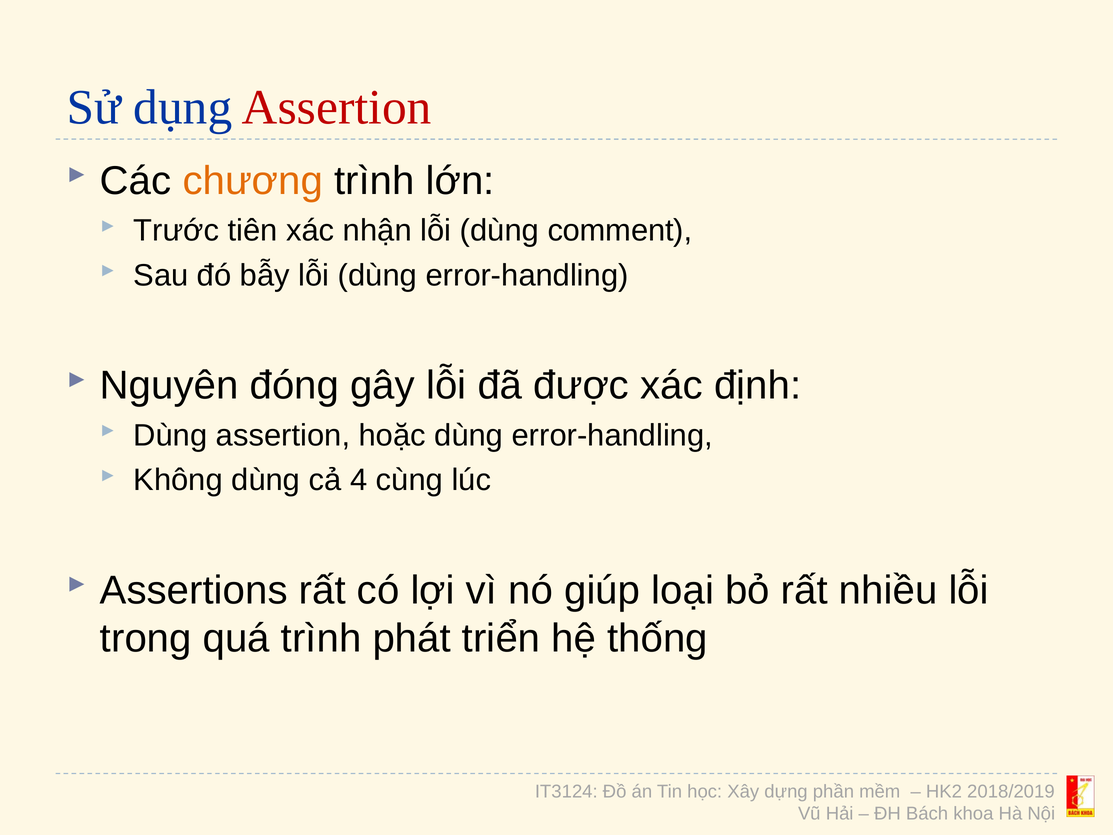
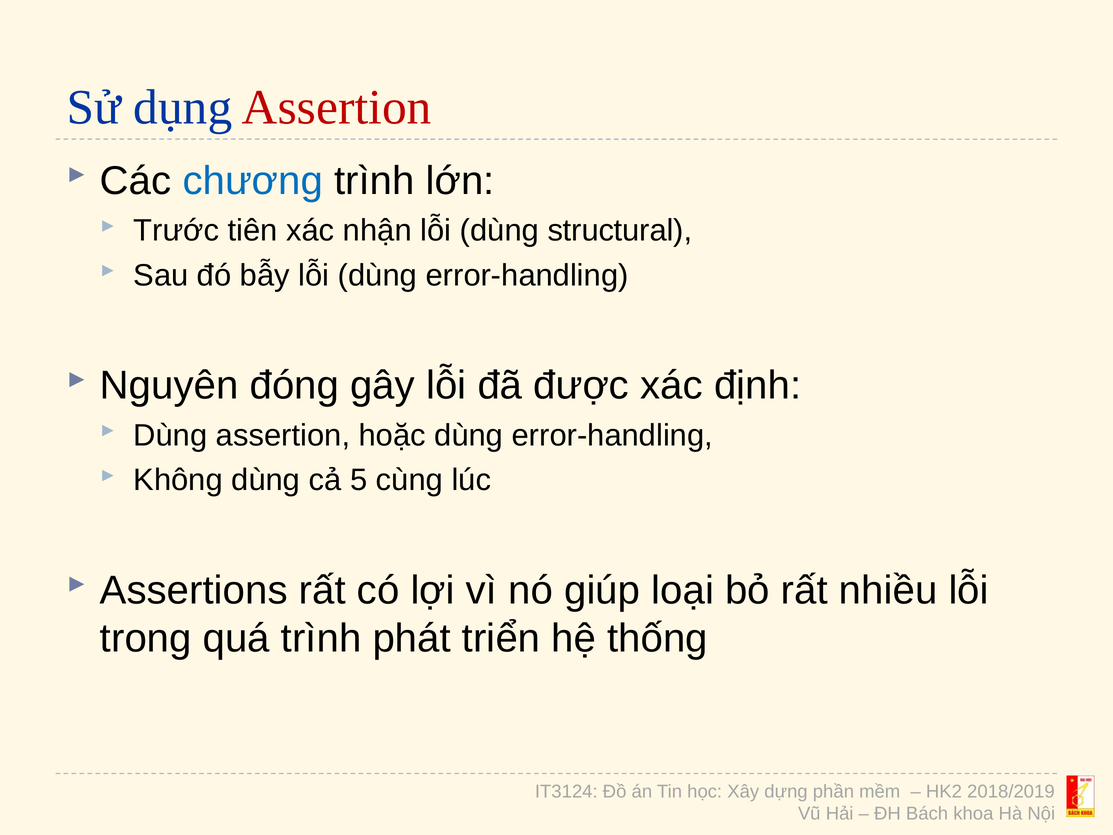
chương colour: orange -> blue
comment: comment -> structural
4: 4 -> 5
